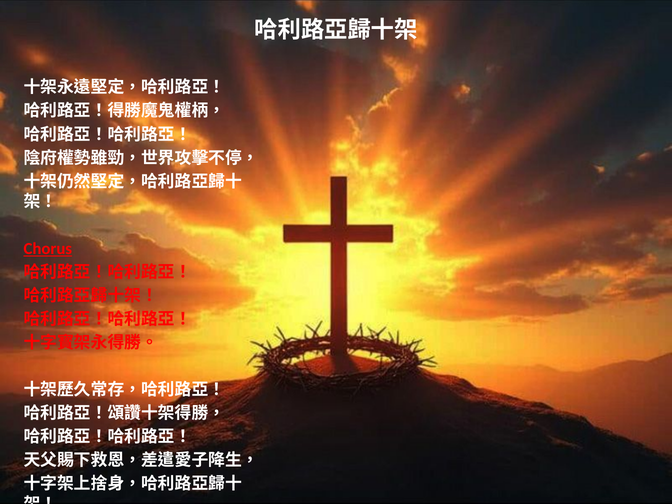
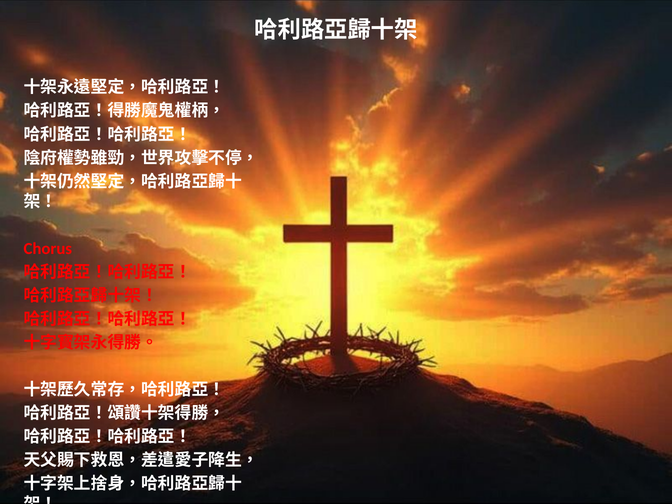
Chorus underline: present -> none
